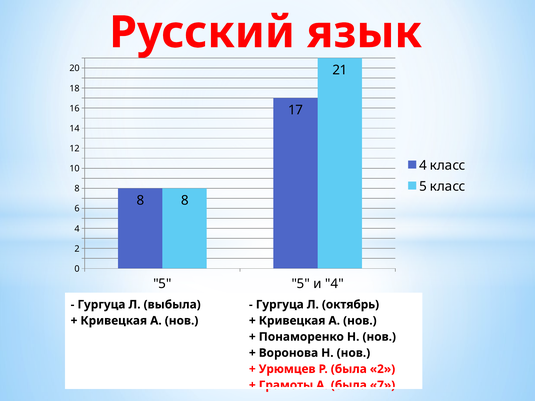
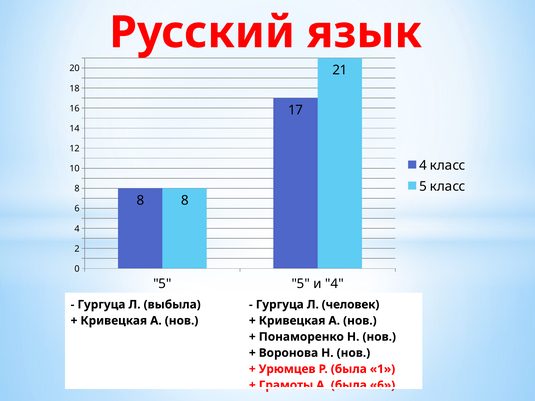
октябрь: октябрь -> человек
была 2: 2 -> 1
была 7: 7 -> 6
